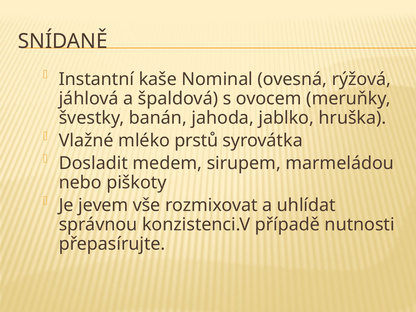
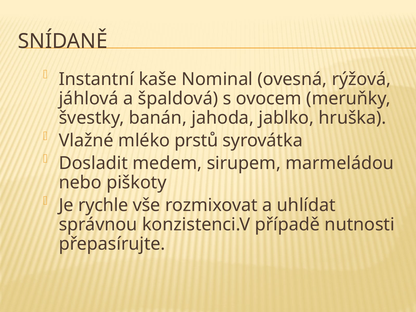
jevem: jevem -> rychle
